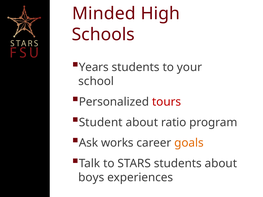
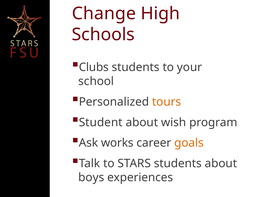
Minded: Minded -> Change
Years: Years -> Clubs
tours colour: red -> orange
ratio: ratio -> wish
